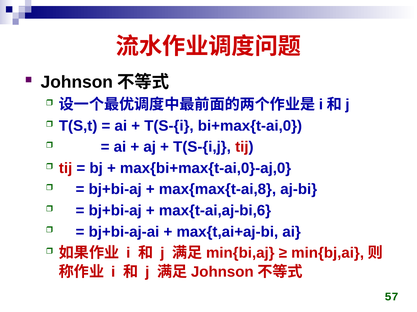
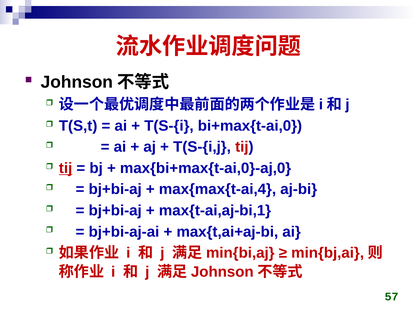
tij at (66, 169) underline: none -> present
max{max{t-ai,8: max{max{t-ai,8 -> max{max{t-ai,4
max{t-ai,aj-bi,6: max{t-ai,aj-bi,6 -> max{t-ai,aj-bi,1
